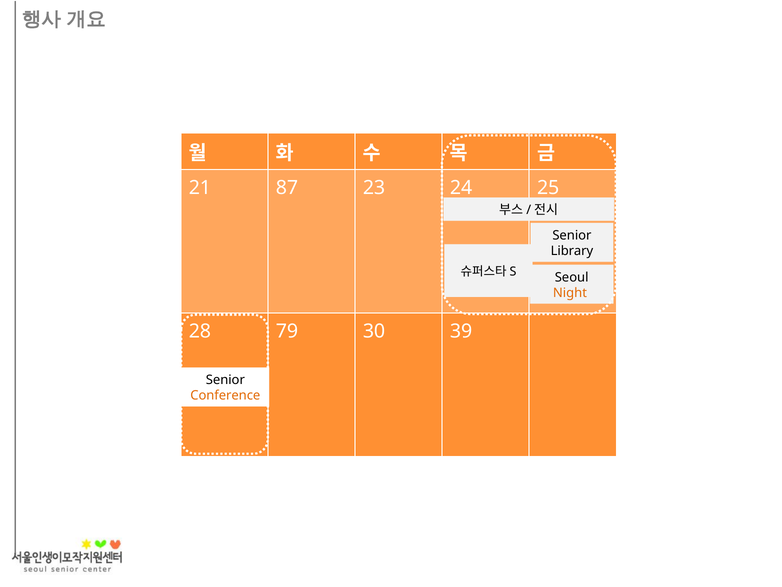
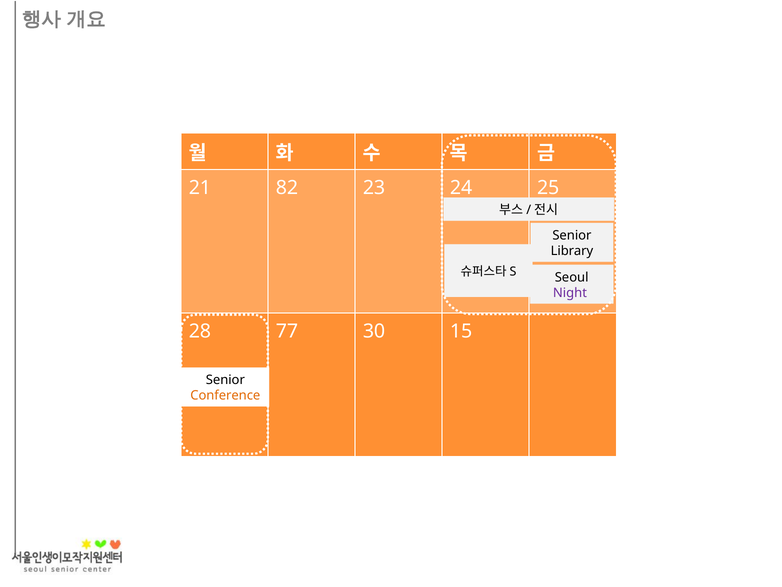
87: 87 -> 82
Night colour: orange -> purple
79: 79 -> 77
39: 39 -> 15
